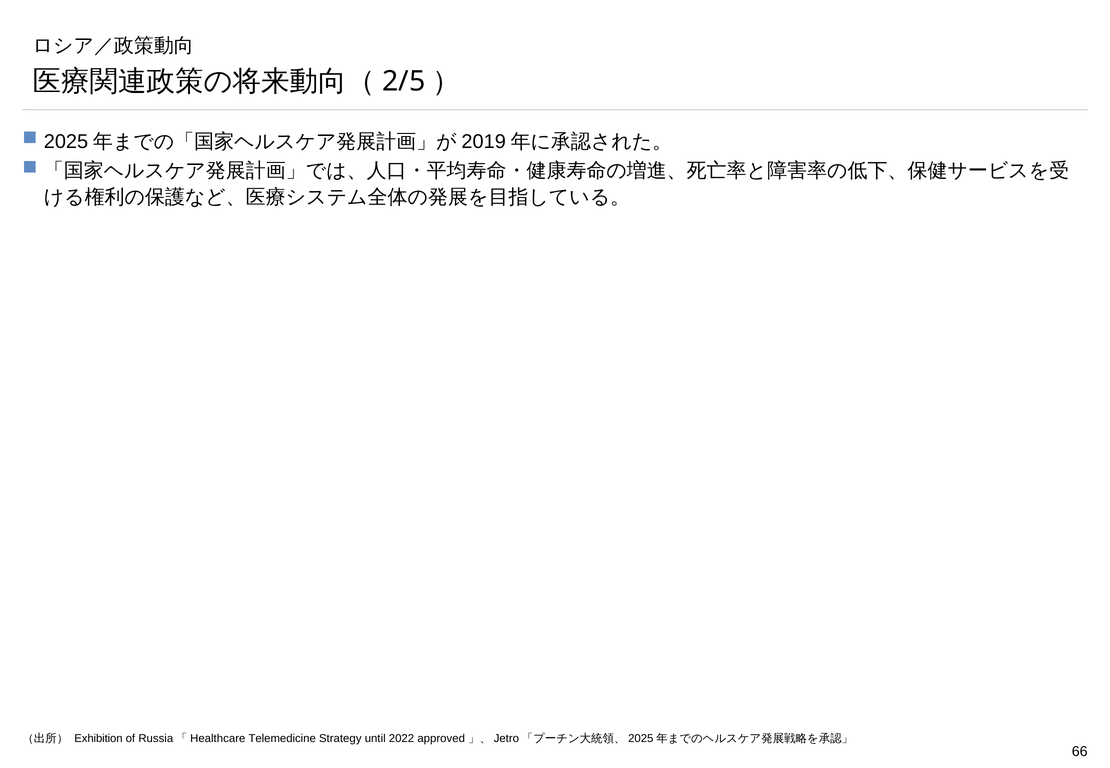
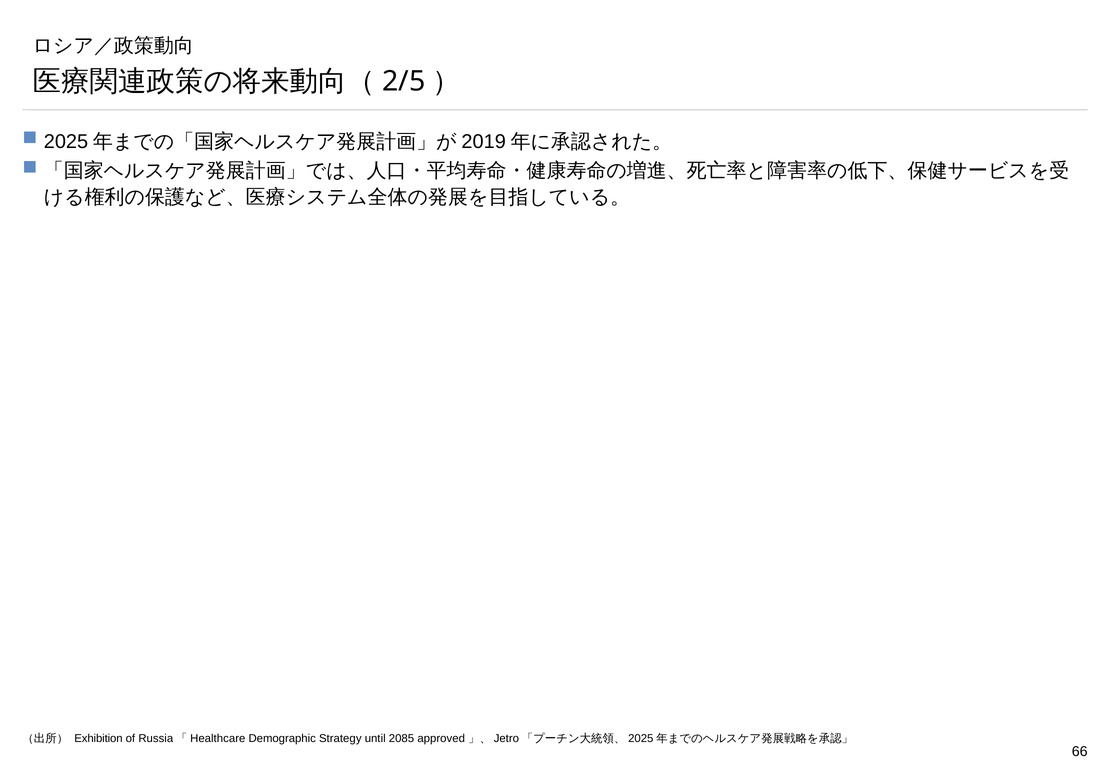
Telemedicine: Telemedicine -> Demographic
2022: 2022 -> 2085
